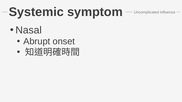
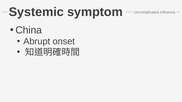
Nasal: Nasal -> China
